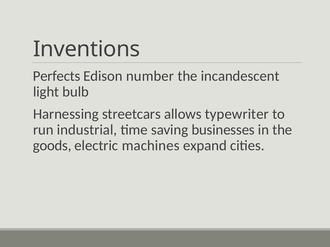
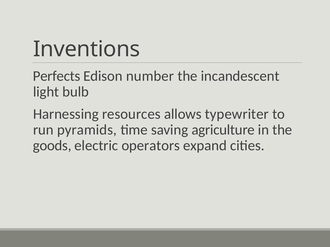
streetcars: streetcars -> resources
industrial: industrial -> pyramids
businesses: businesses -> agriculture
machines: machines -> operators
